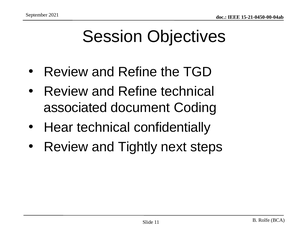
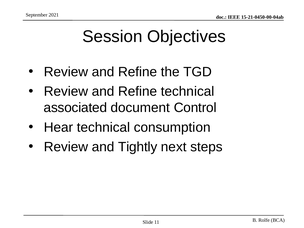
Coding: Coding -> Control
confidentially: confidentially -> consumption
